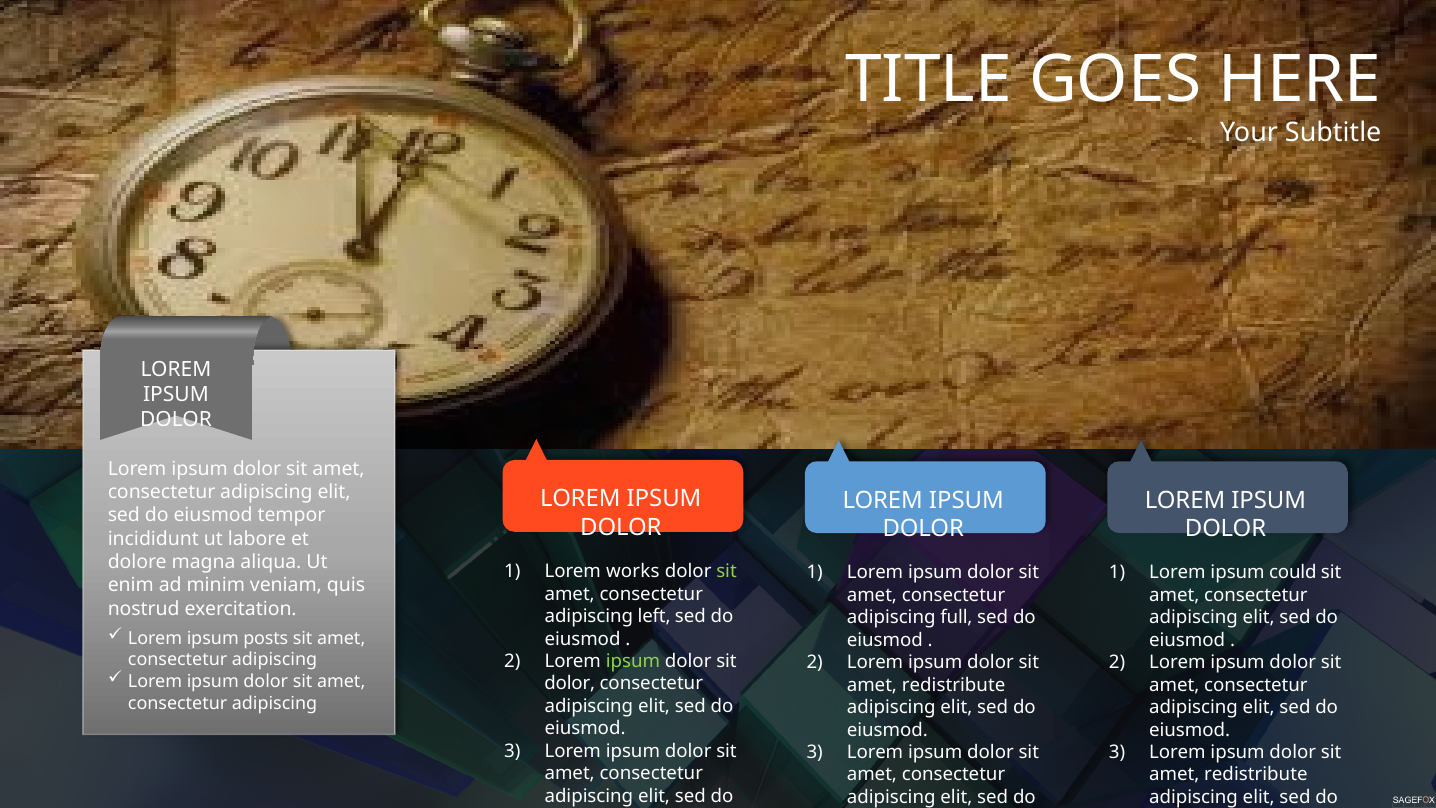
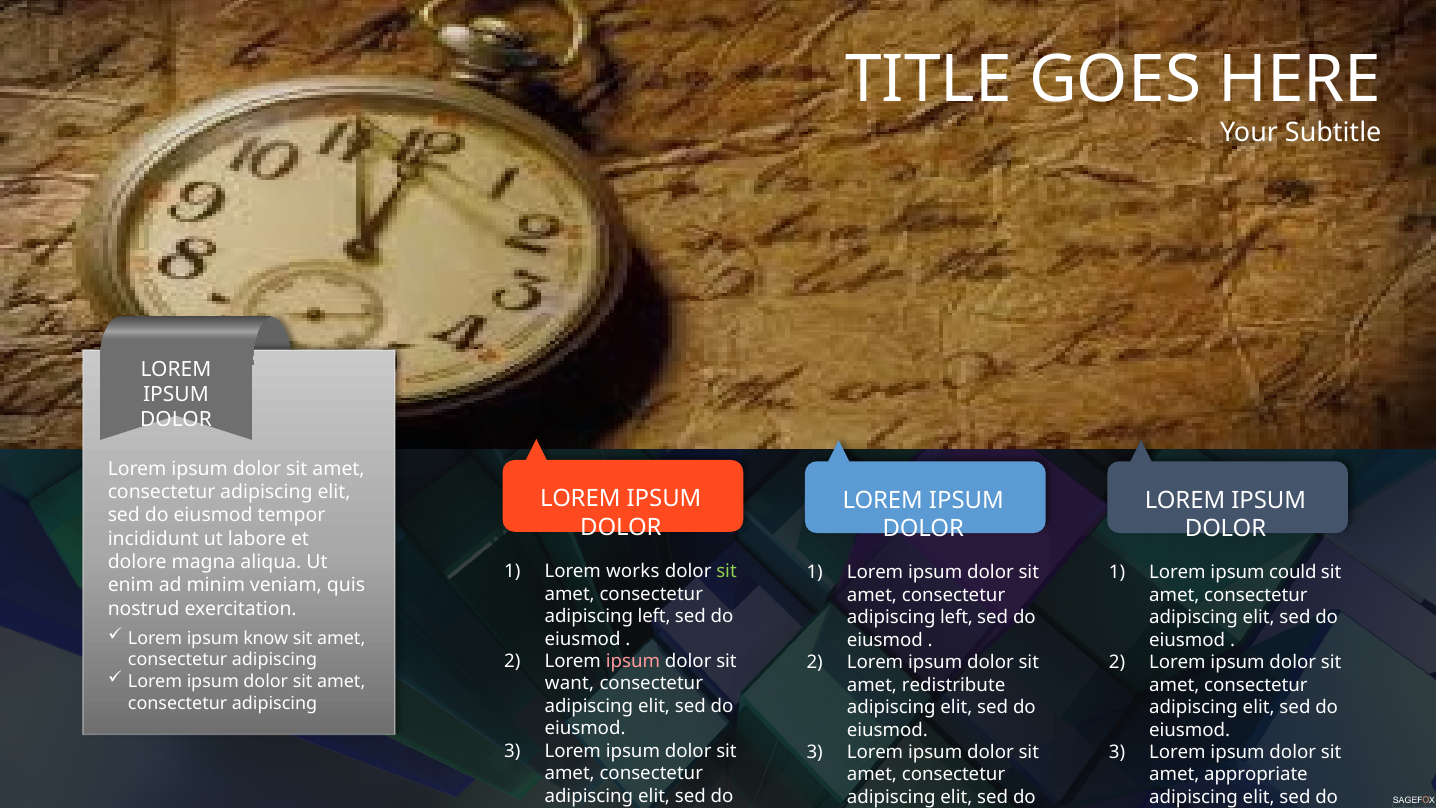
full at (956, 617): full -> left
posts: posts -> know
ipsum at (633, 661) colour: light green -> pink
dolor at (570, 683): dolor -> want
redistribute at (1256, 774): redistribute -> appropriate
